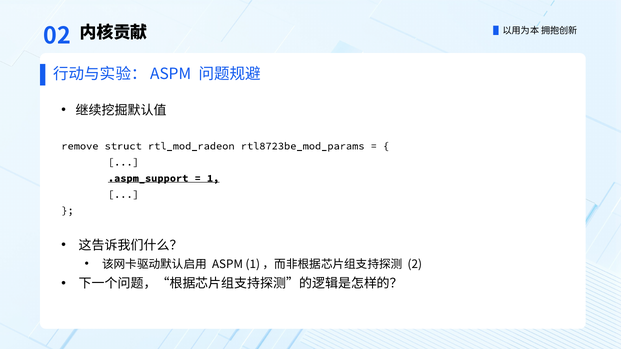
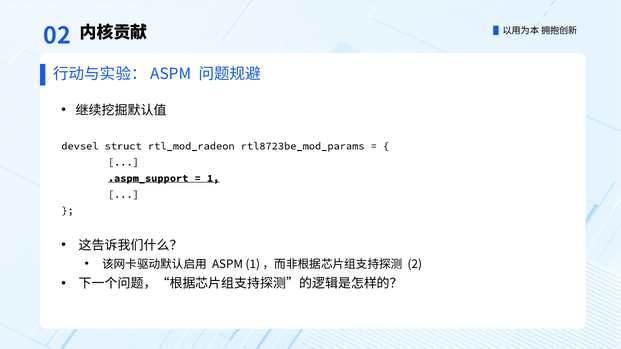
remove: remove -> devsel
